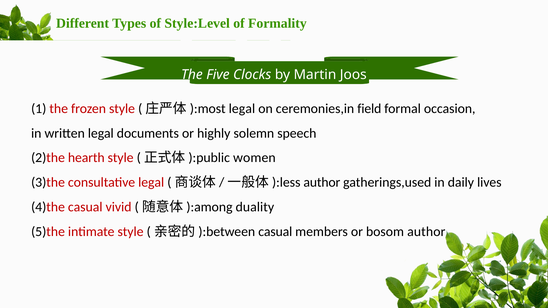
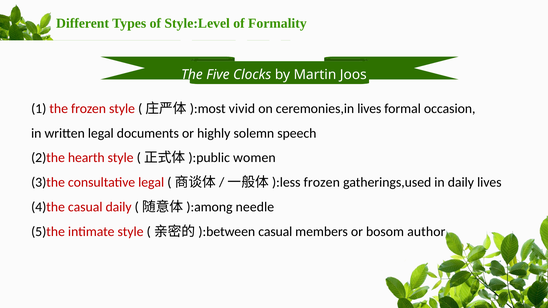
legal at (242, 109): legal -> vivid
ceremonies,in field: field -> lives
author at (322, 183): author -> frozen
casual vivid: vivid -> daily
duality: duality -> needle
